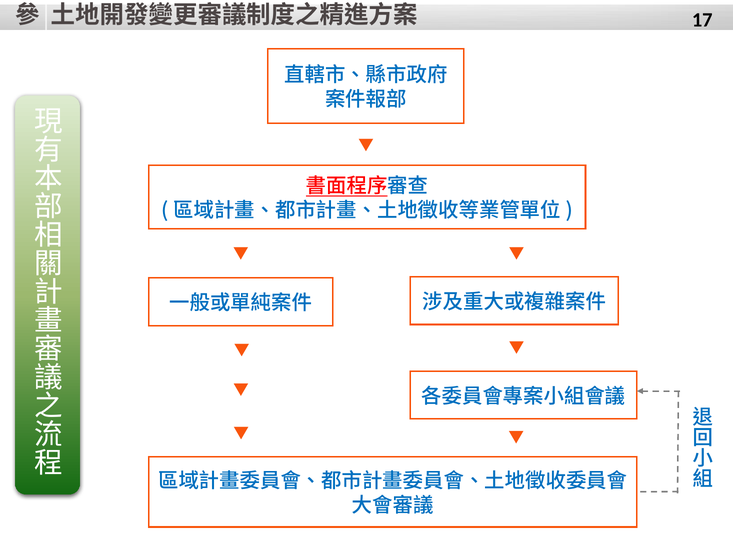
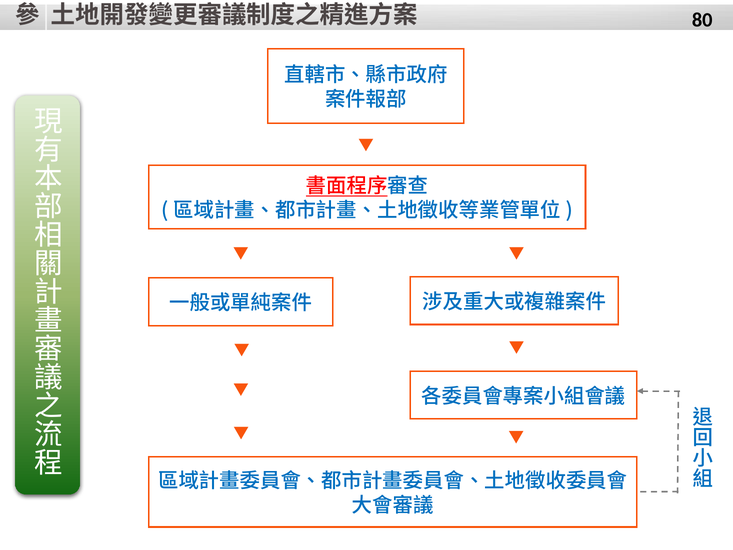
17: 17 -> 80
